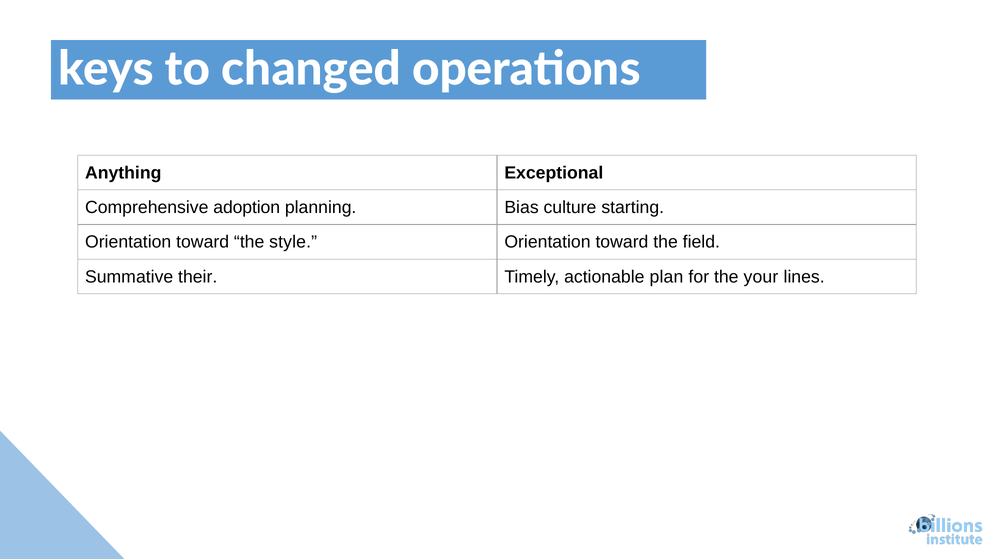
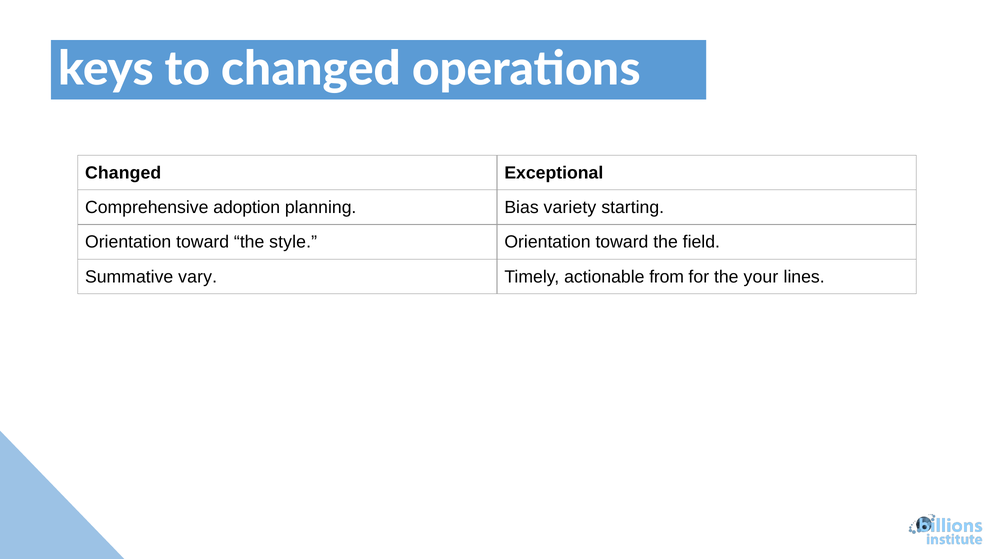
Anything at (123, 173): Anything -> Changed
culture: culture -> variety
their: their -> vary
plan: plan -> from
